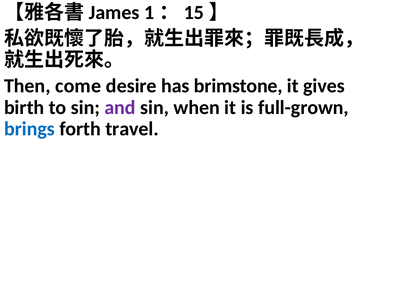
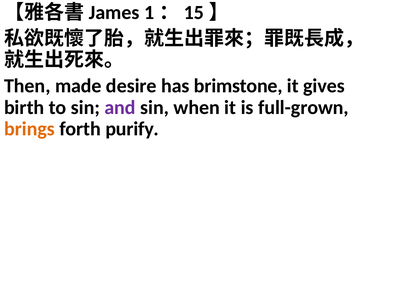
come: come -> made
brings colour: blue -> orange
travel: travel -> purify
